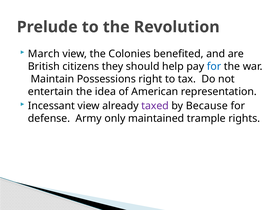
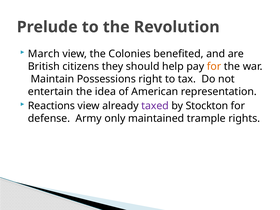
for at (214, 66) colour: blue -> orange
Incessant: Incessant -> Reactions
Because: Because -> Stockton
